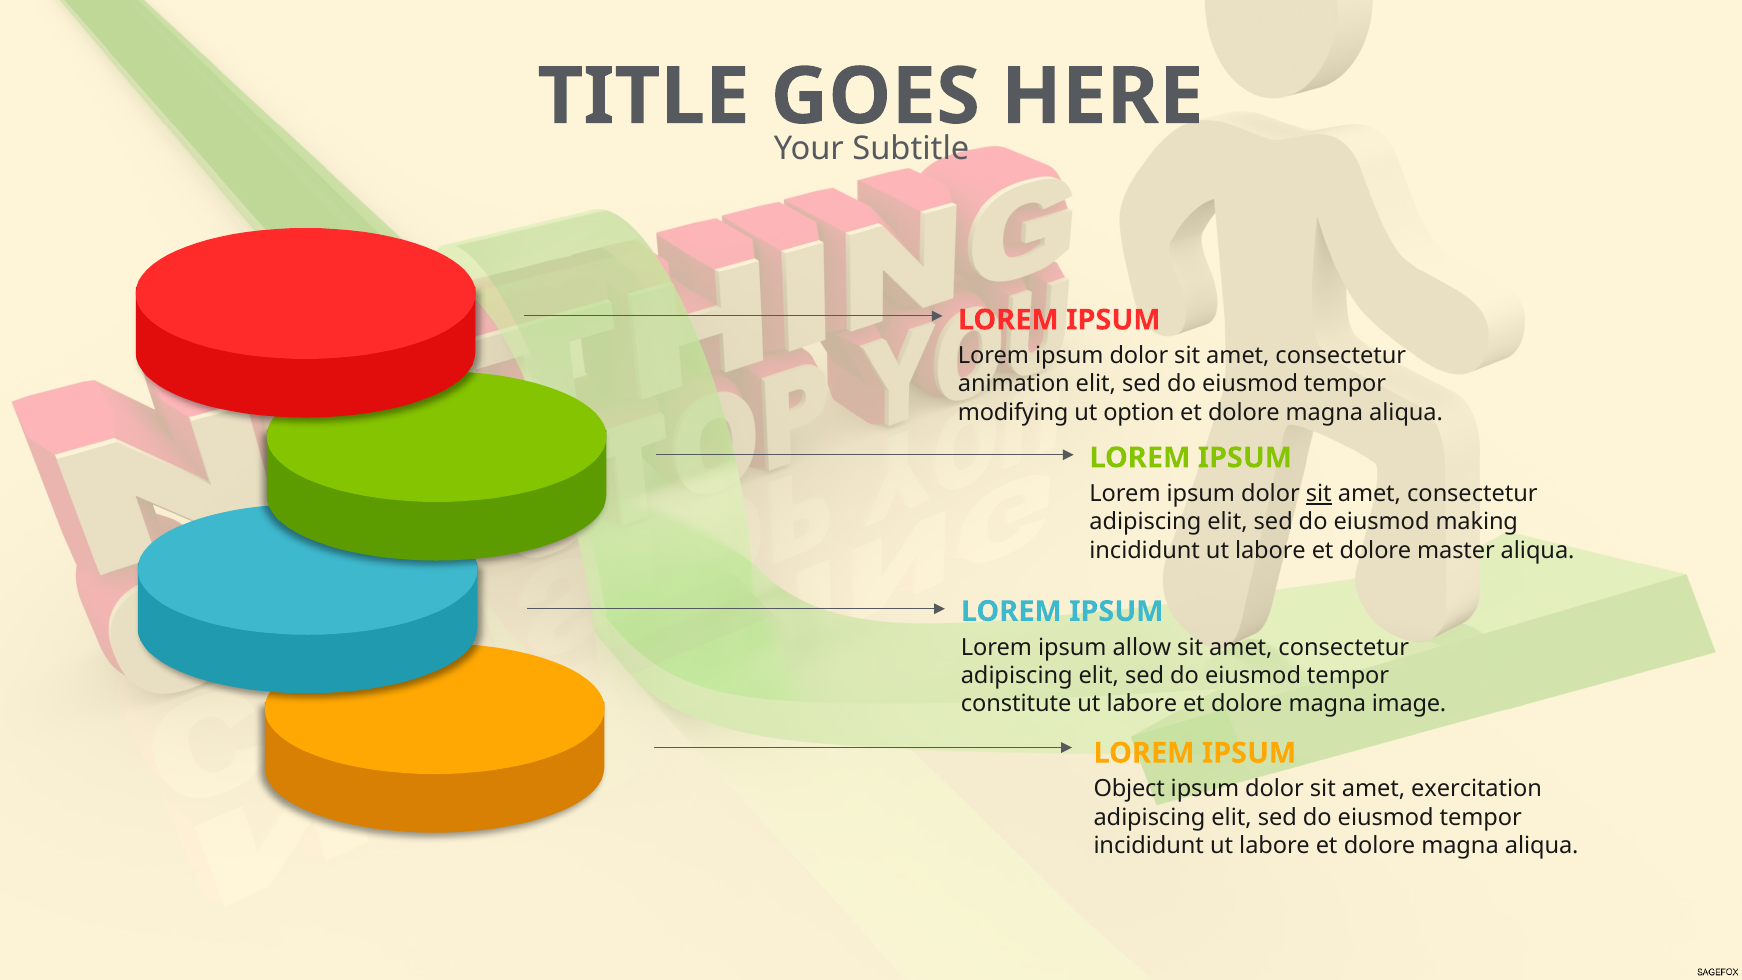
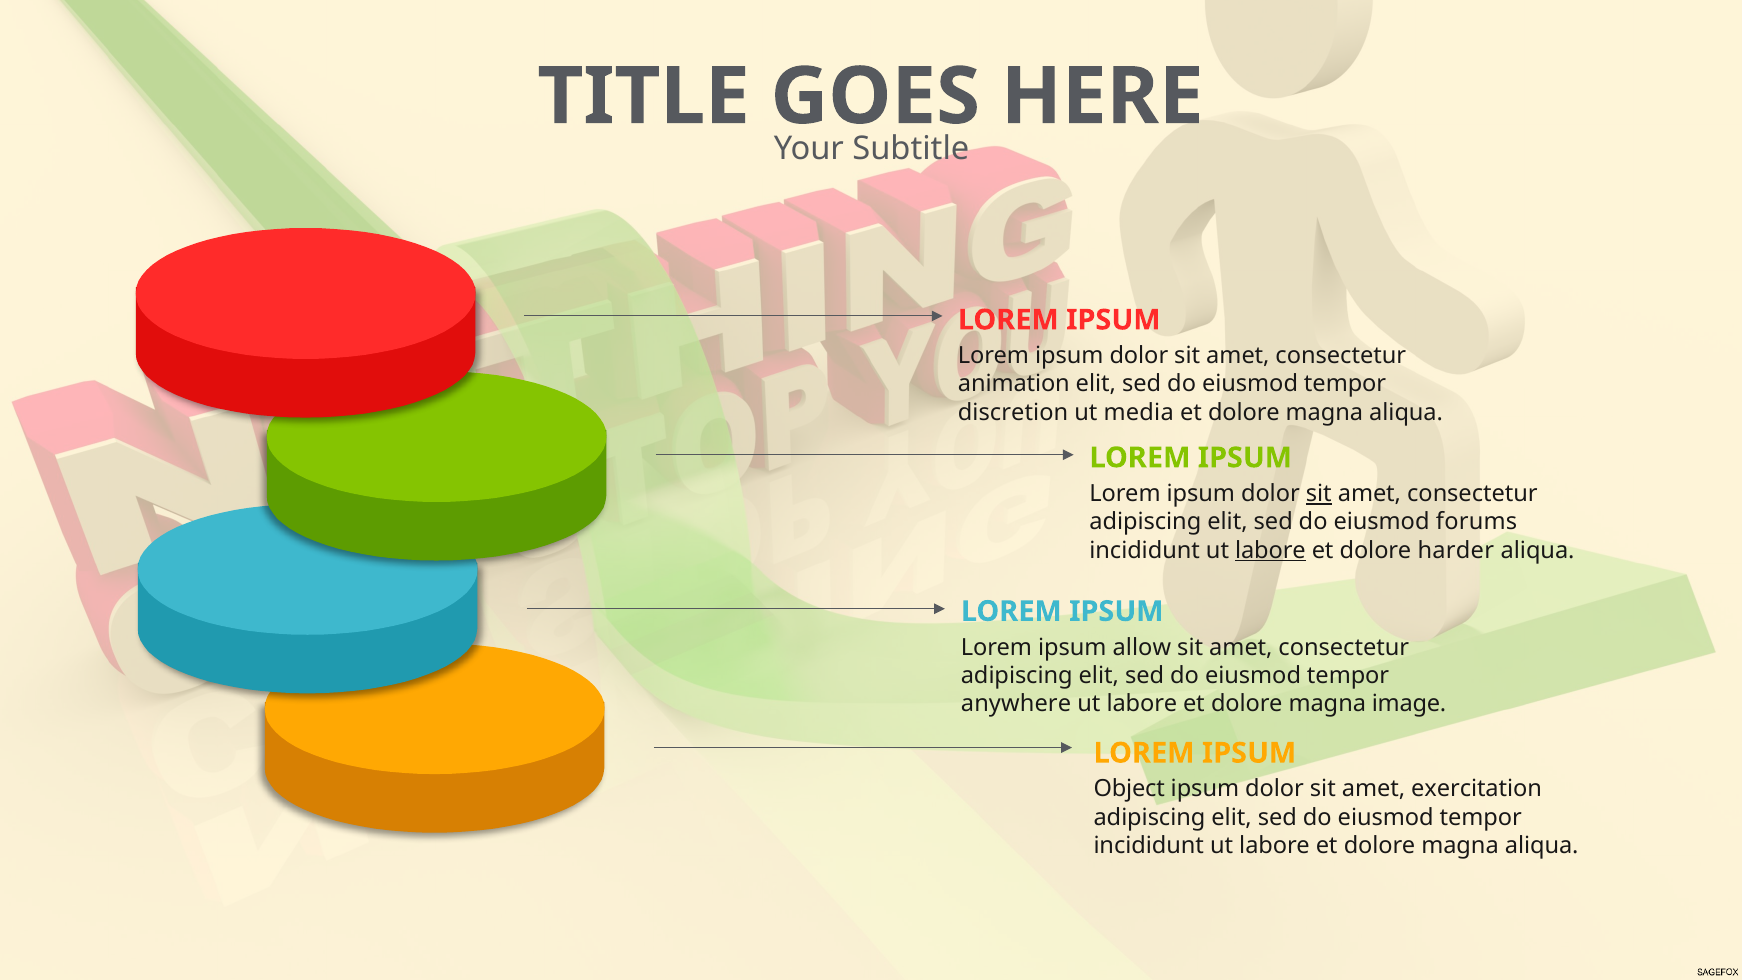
modifying: modifying -> discretion
option: option -> media
making: making -> forums
labore at (1270, 550) underline: none -> present
master: master -> harder
constitute: constitute -> anywhere
